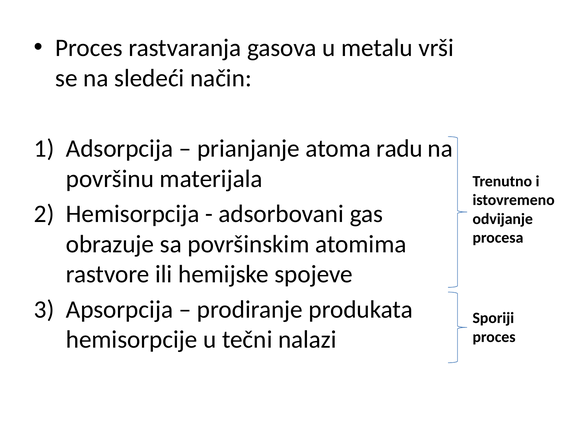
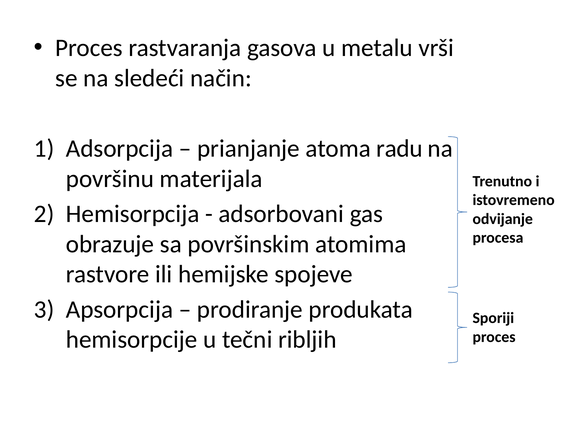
nalazi: nalazi -> ribljih
